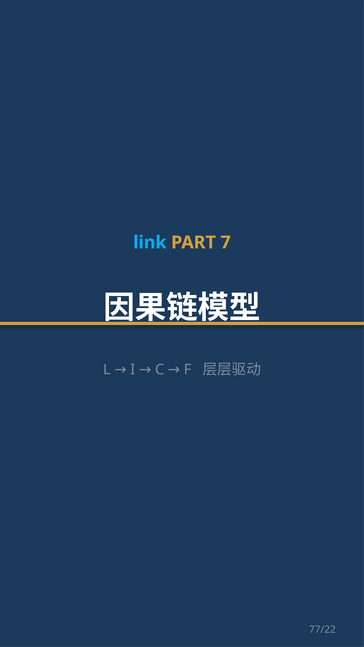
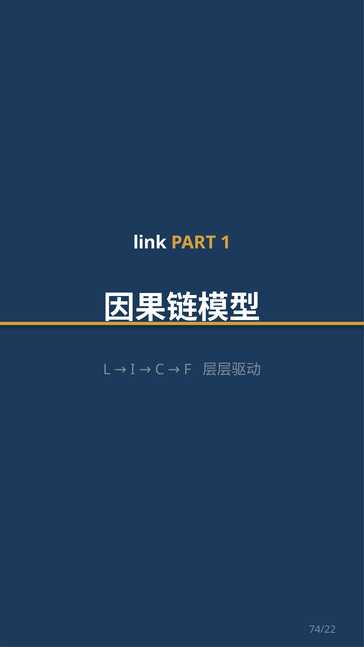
link colour: light blue -> white
7: 7 -> 1
77/22: 77/22 -> 74/22
